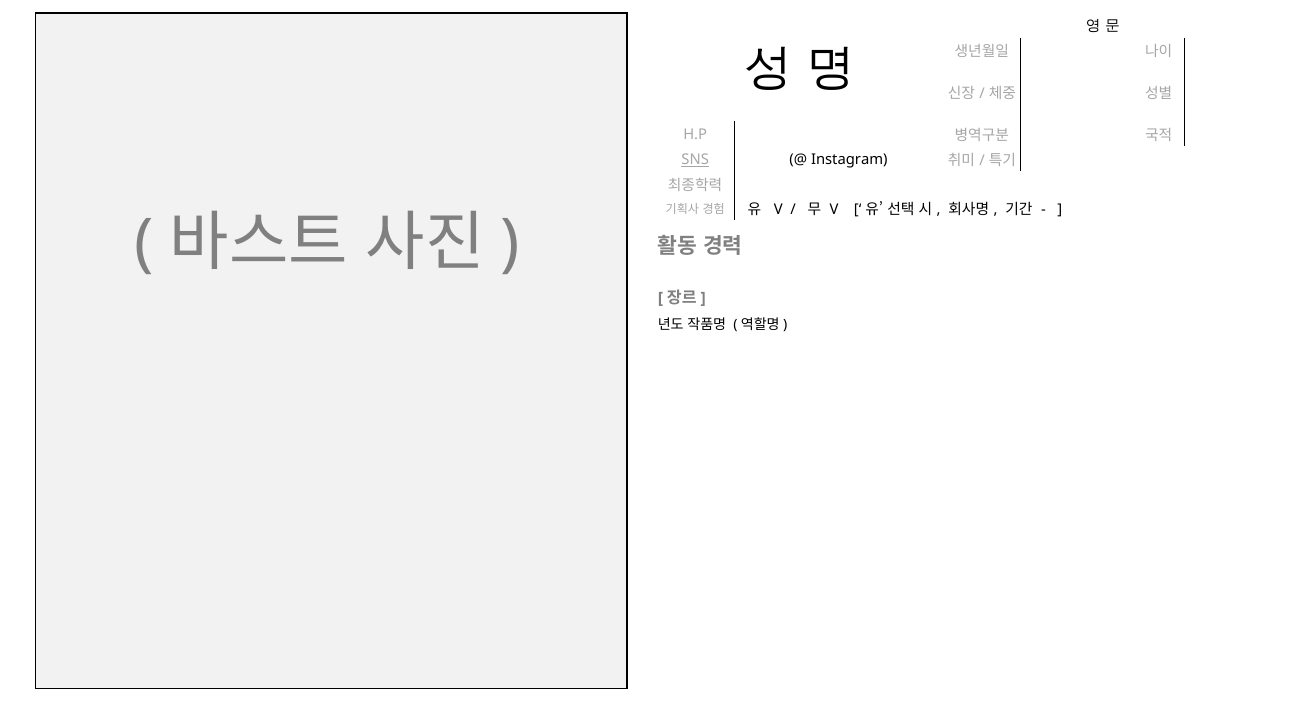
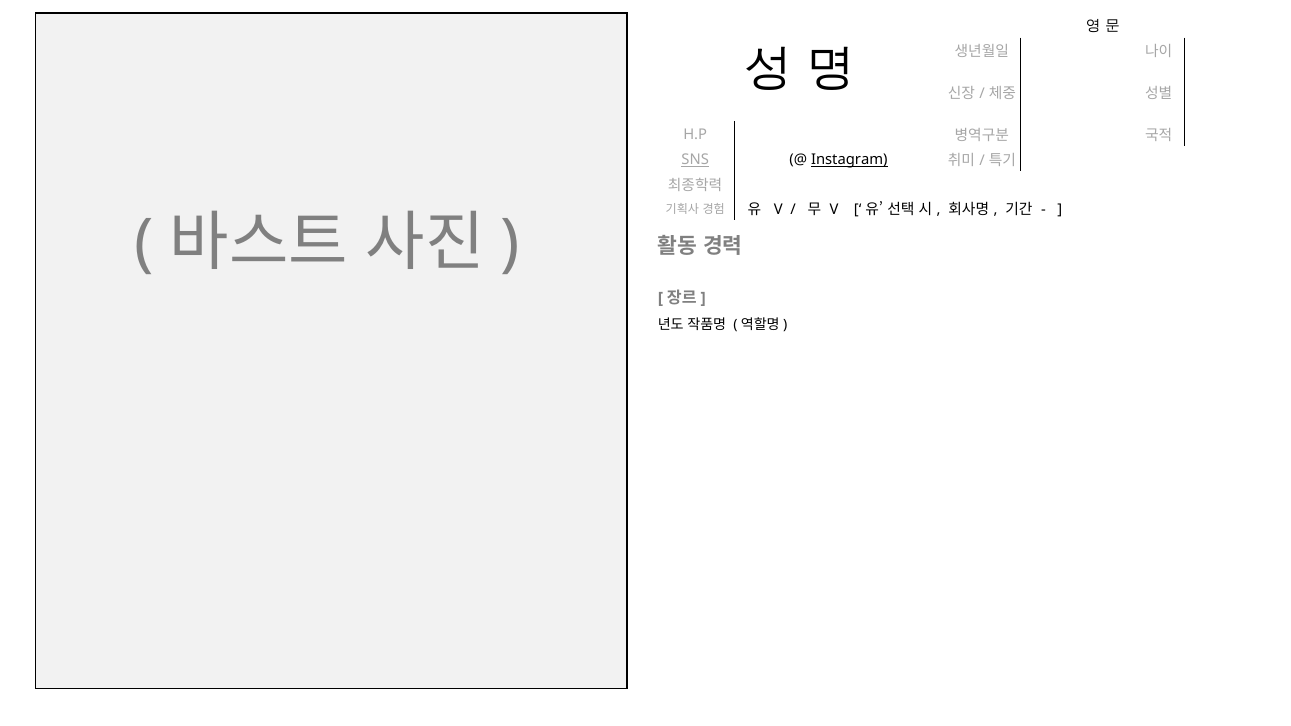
Instagram underline: none -> present
